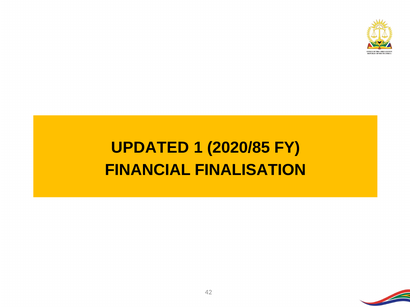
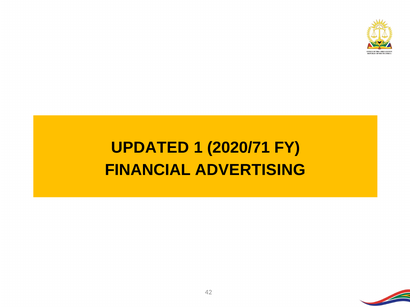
2020/85: 2020/85 -> 2020/71
FINALISATION: FINALISATION -> ADVERTISING
